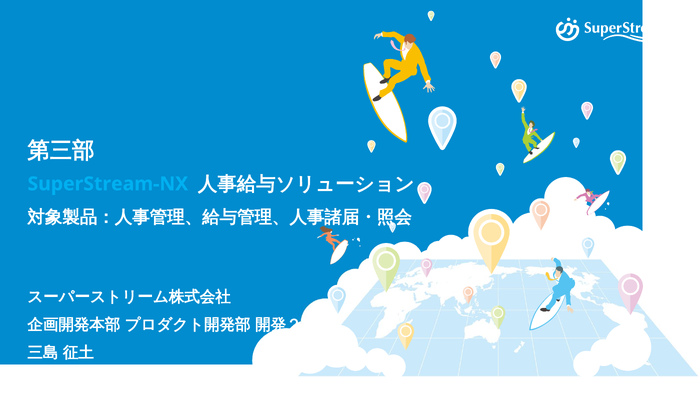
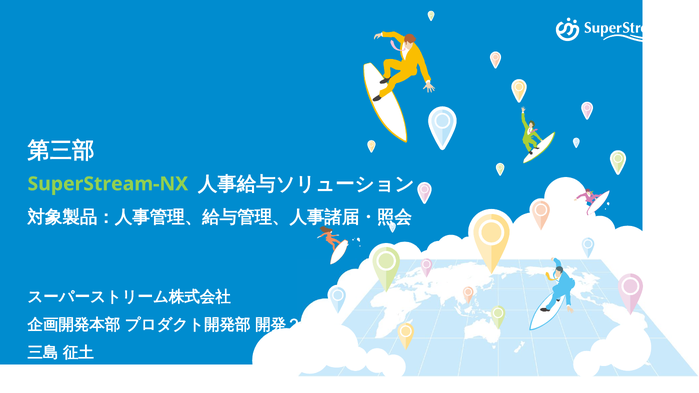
SuperStream-NX colour: light blue -> light green
